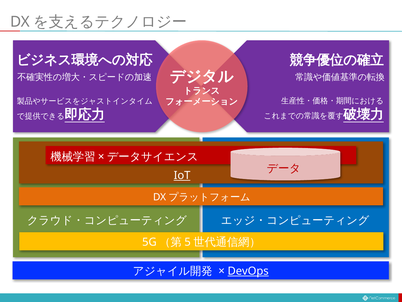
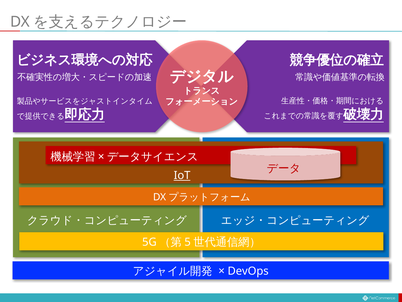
DevOps underline: present -> none
